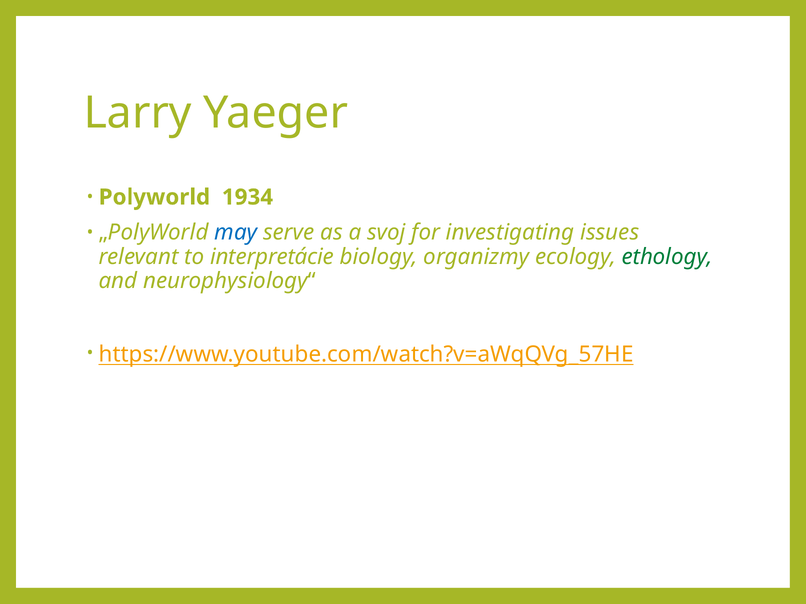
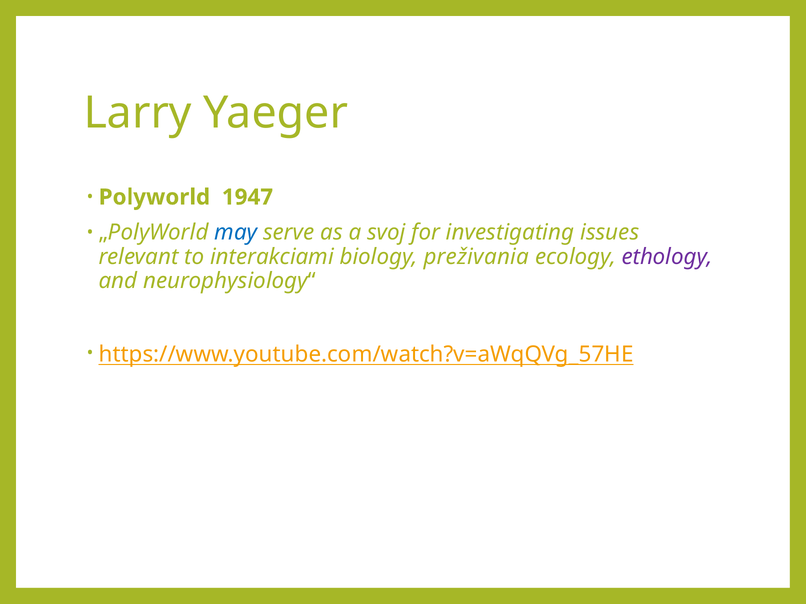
1934: 1934 -> 1947
interpretácie: interpretácie -> interakciami
organizmy: organizmy -> preživania
ethology colour: green -> purple
